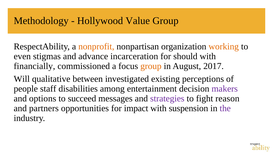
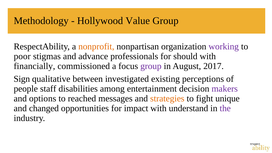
working colour: orange -> purple
even: even -> poor
incarceration: incarceration -> professionals
group at (151, 66) colour: orange -> purple
Will: Will -> Sign
succeed: succeed -> reached
strategies colour: purple -> orange
reason: reason -> unique
partners: partners -> changed
suspension: suspension -> understand
